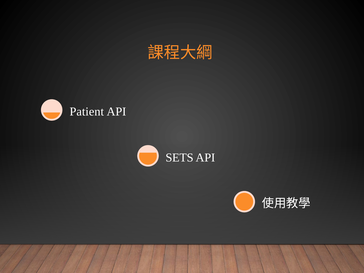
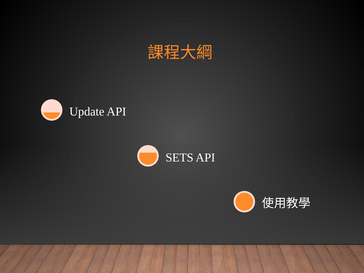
Patient: Patient -> Update
